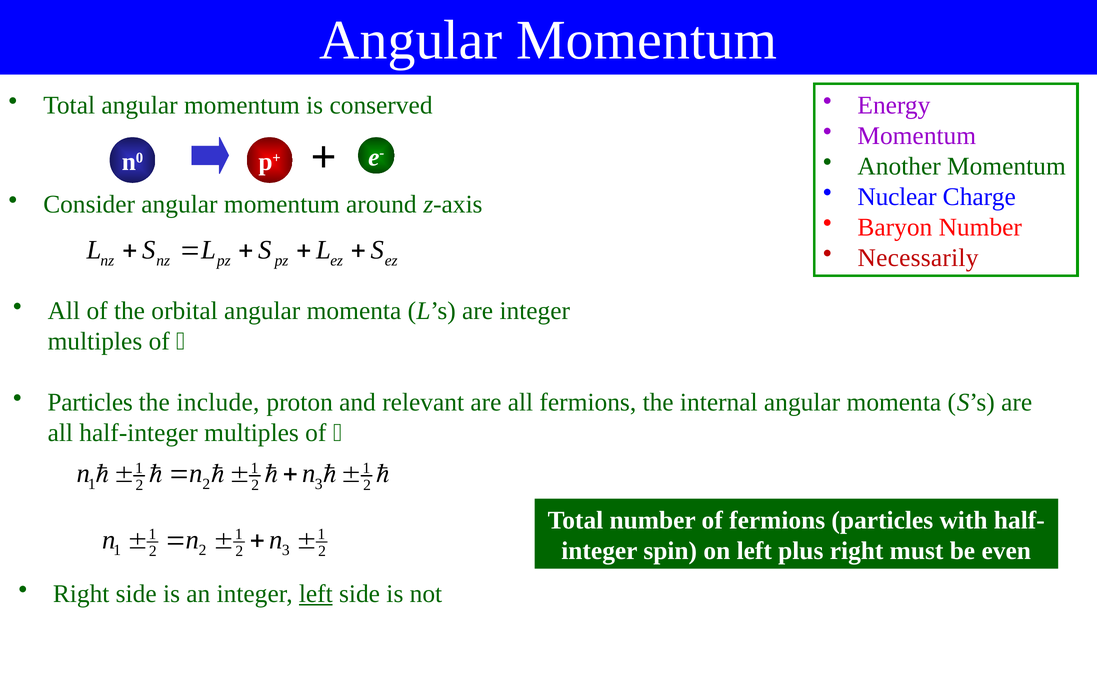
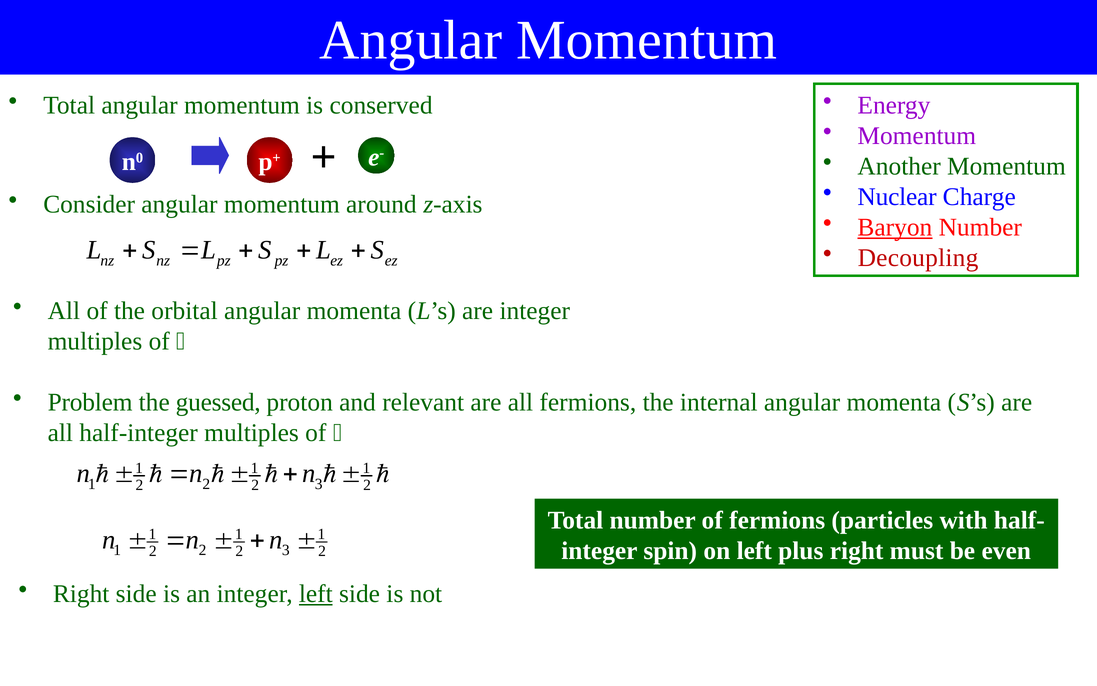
Baryon underline: none -> present
Necessarily: Necessarily -> Decoupling
Particles at (90, 402): Particles -> Problem
include: include -> guessed
